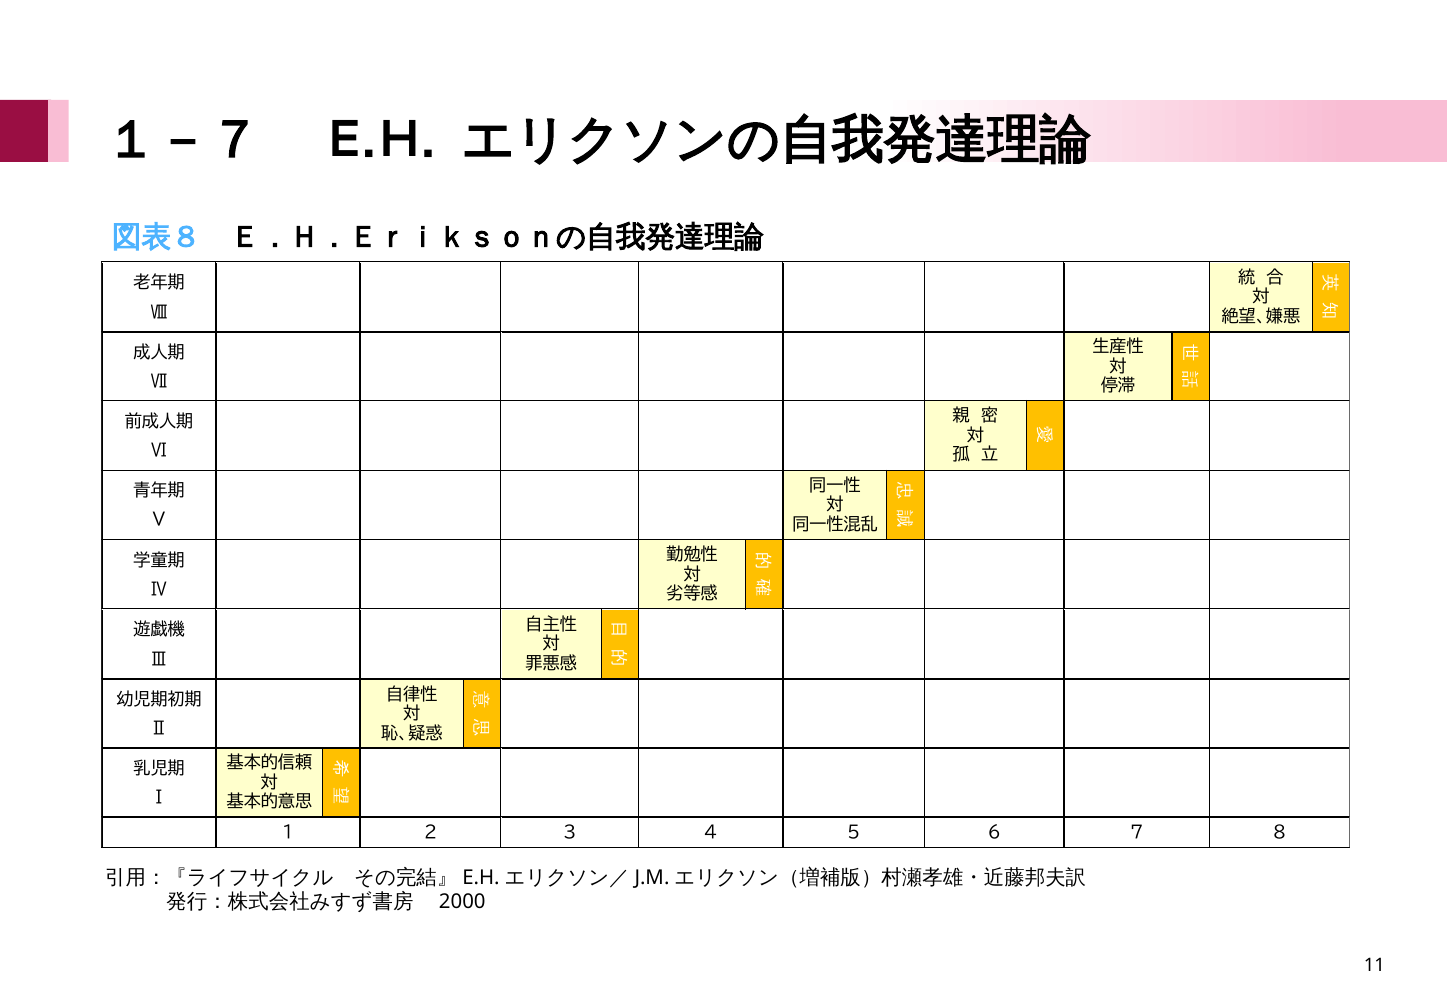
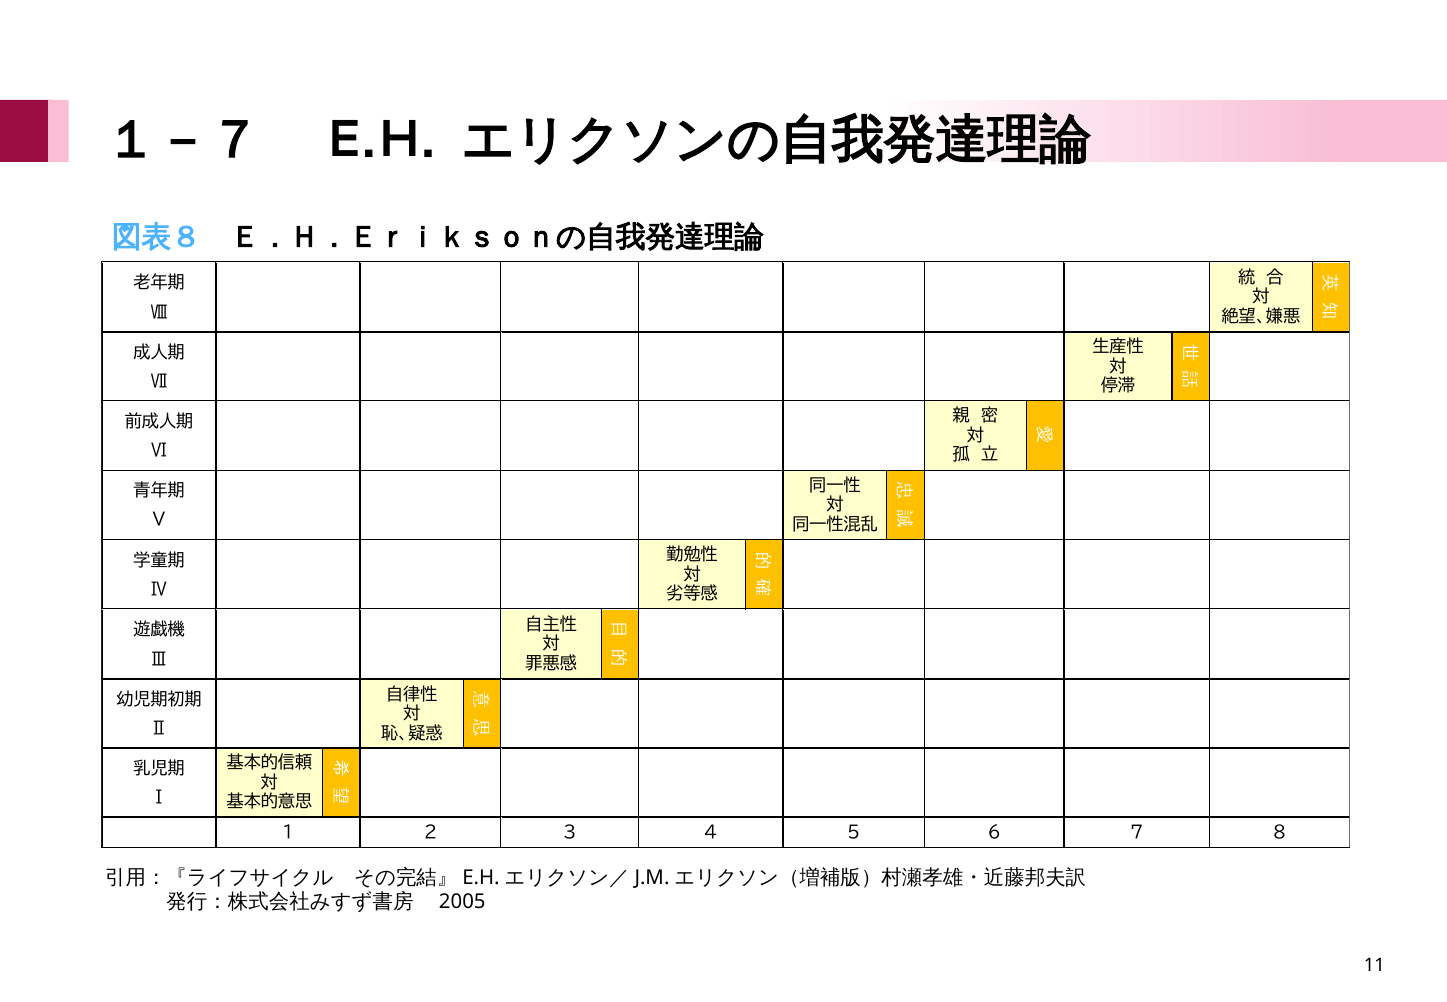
2000: 2000 -> 2005
